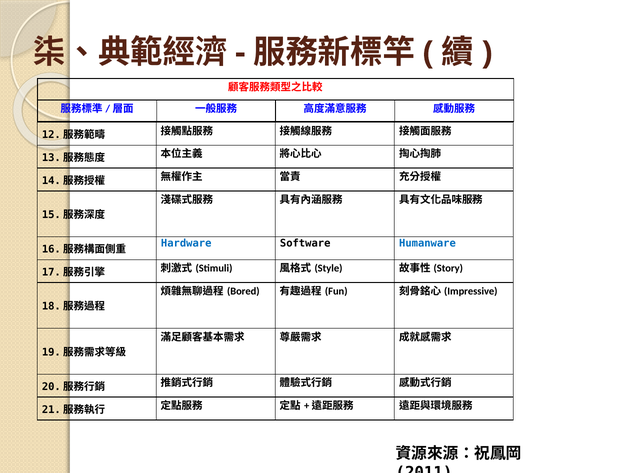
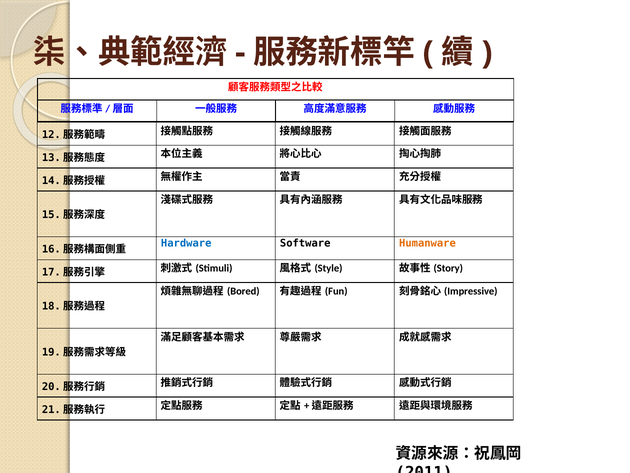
Humanware colour: blue -> orange
